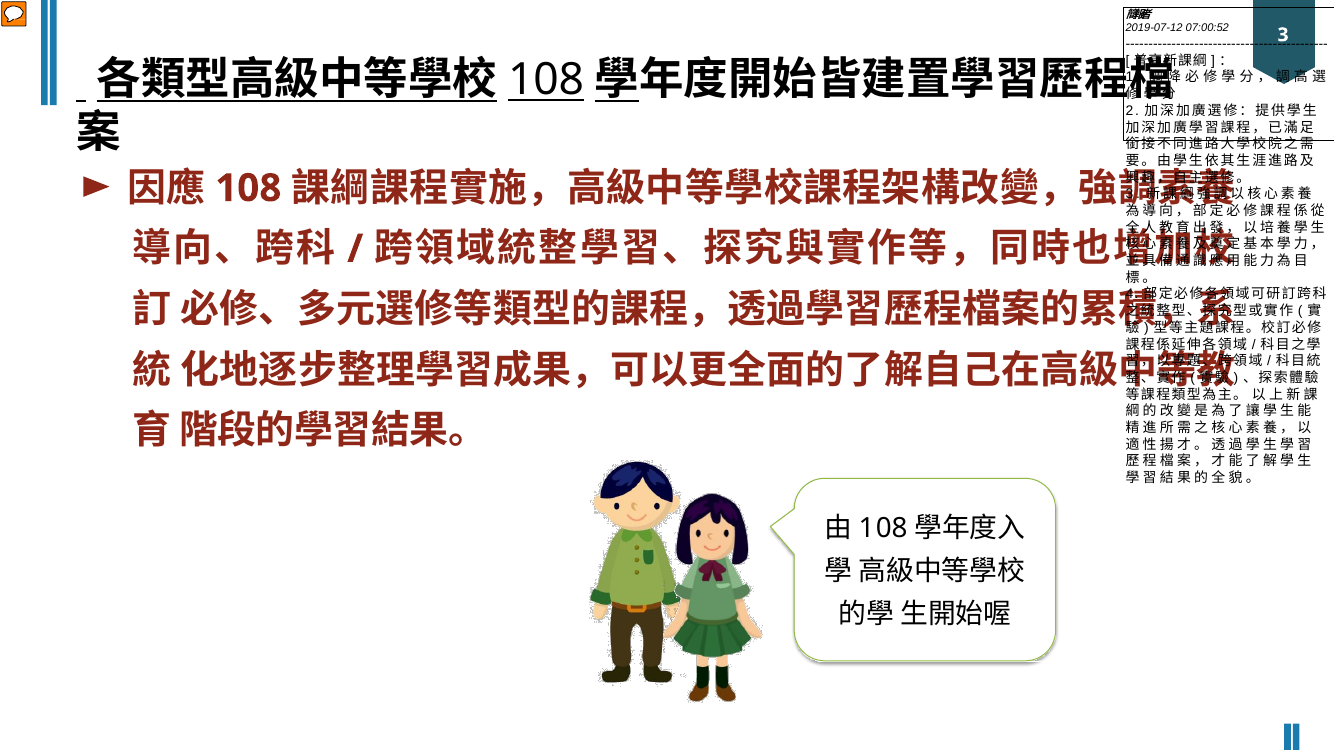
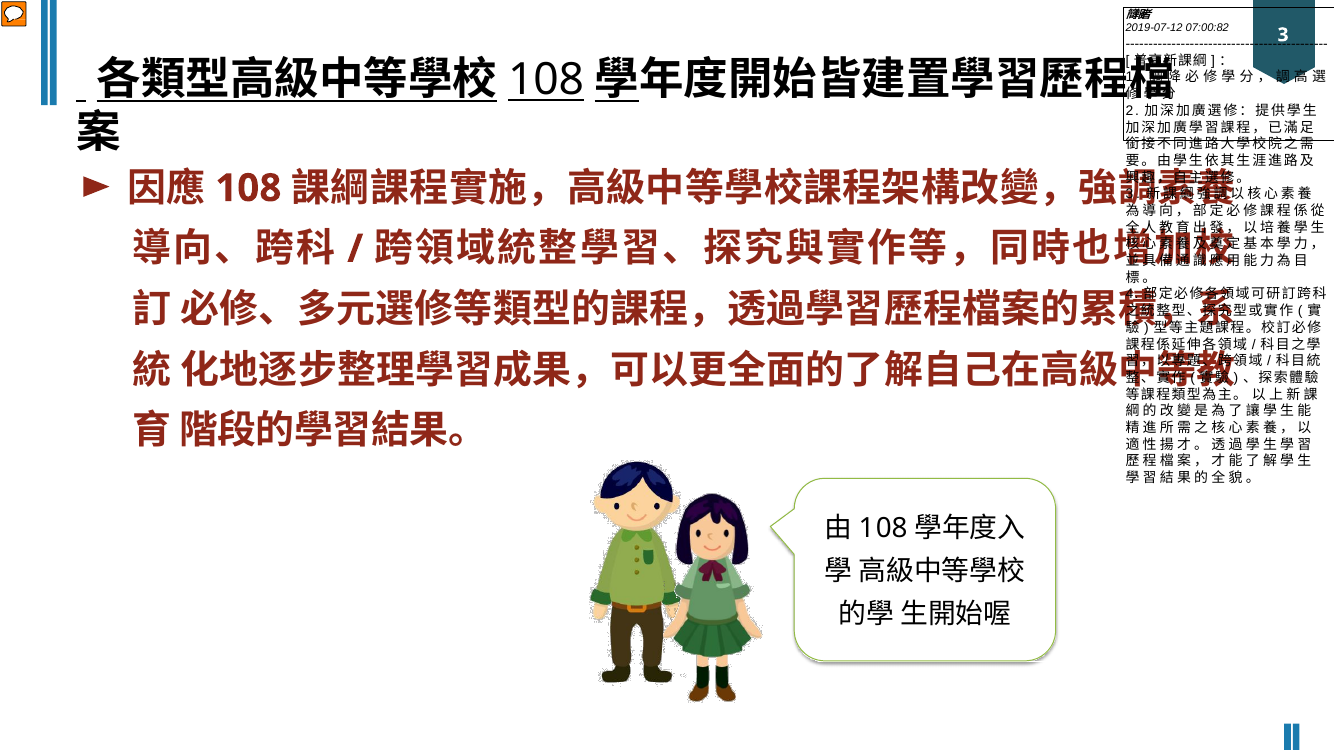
07:00:52: 07:00:52 -> 07:00:82
